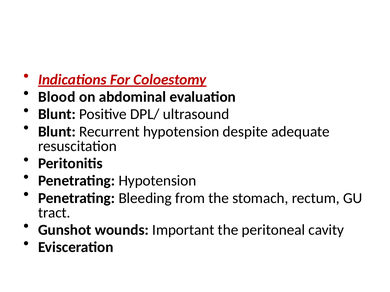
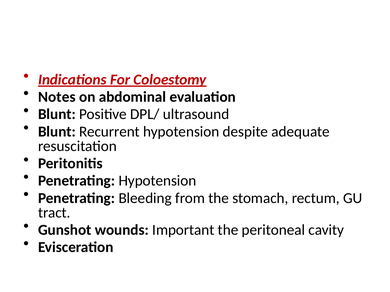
Blood: Blood -> Notes
